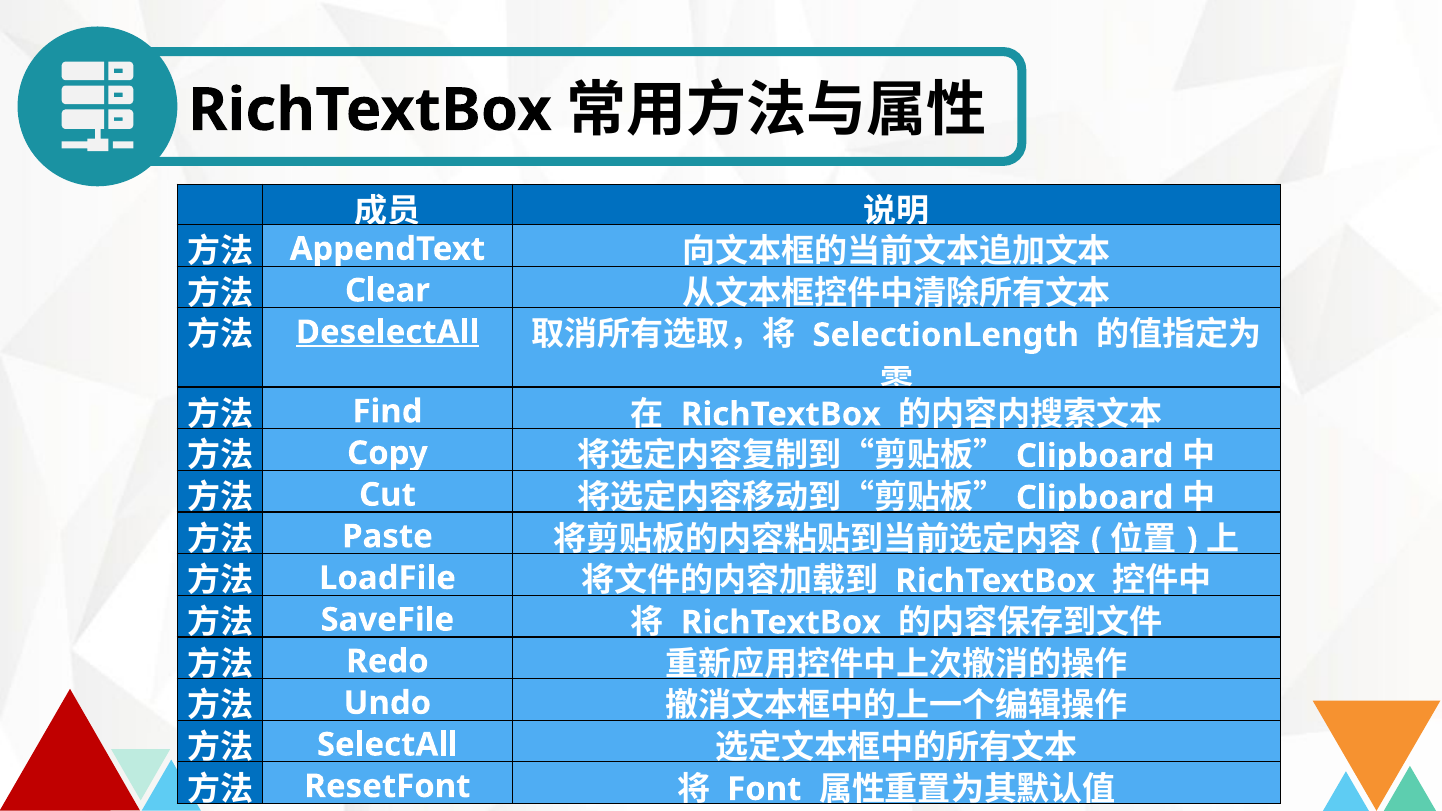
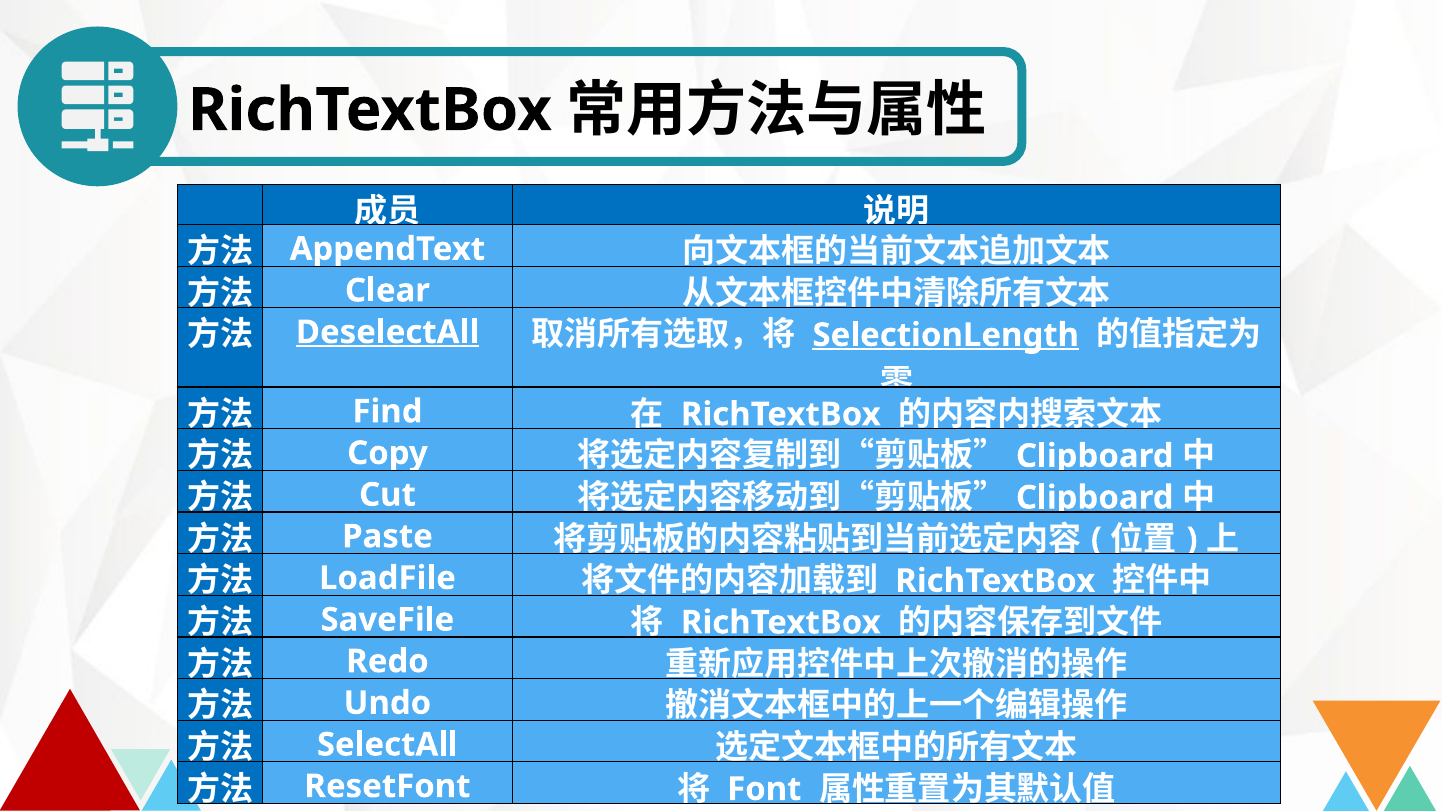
SelectionLength underline: none -> present
